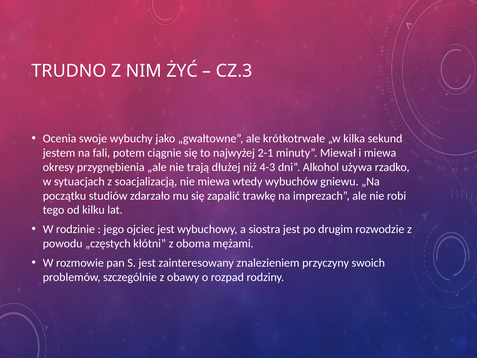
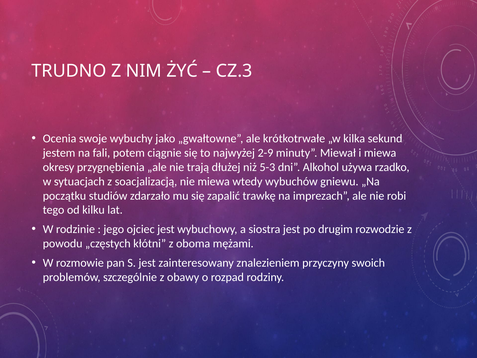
2-1: 2-1 -> 2-9
4-3: 4-3 -> 5-3
